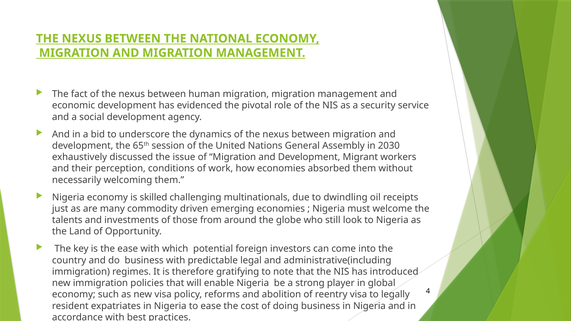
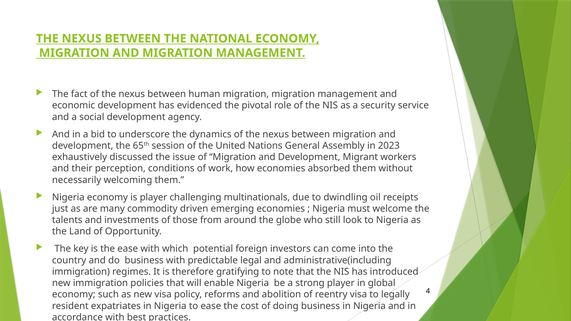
2030: 2030 -> 2023
is skilled: skilled -> player
